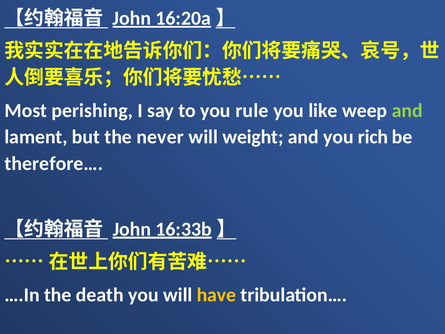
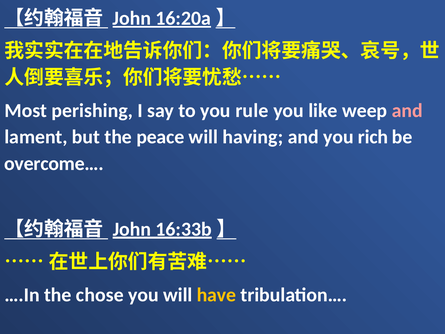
and at (407, 110) colour: light green -> pink
never: never -> peace
weight: weight -> having
therefore…: therefore… -> overcome…
death: death -> chose
